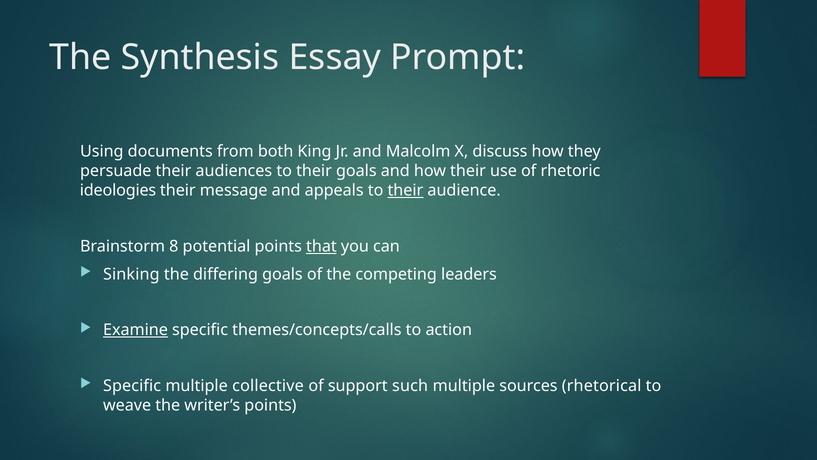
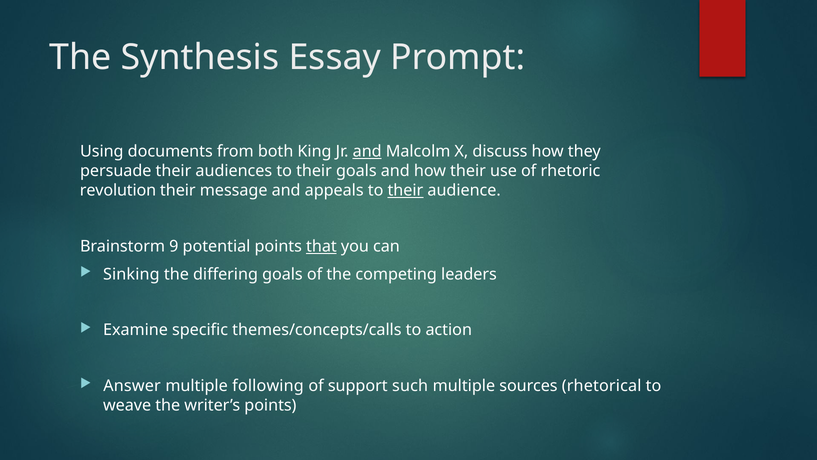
and at (367, 151) underline: none -> present
ideologies: ideologies -> revolution
8: 8 -> 9
Examine underline: present -> none
Specific at (132, 386): Specific -> Answer
collective: collective -> following
